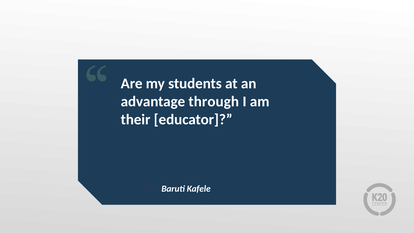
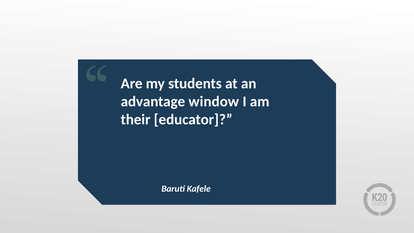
through: through -> window
